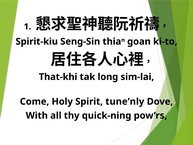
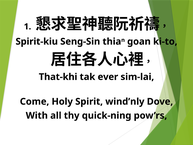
long: long -> ever
tune’nly: tune’nly -> wind’nly
